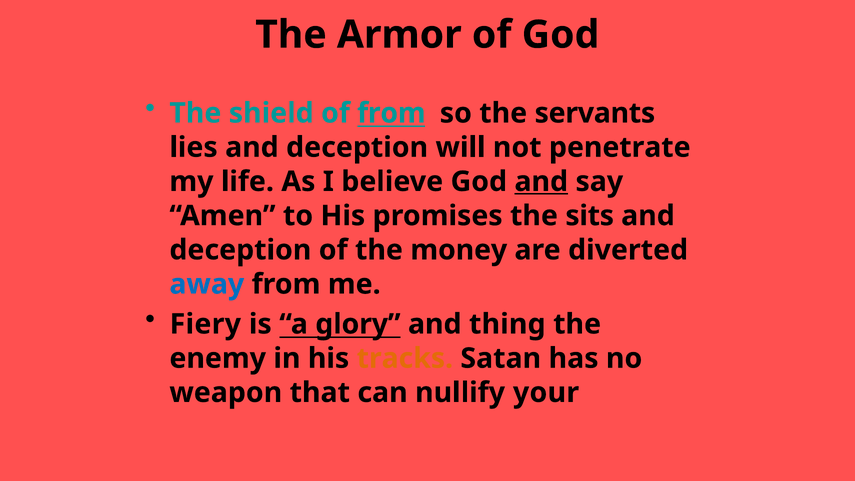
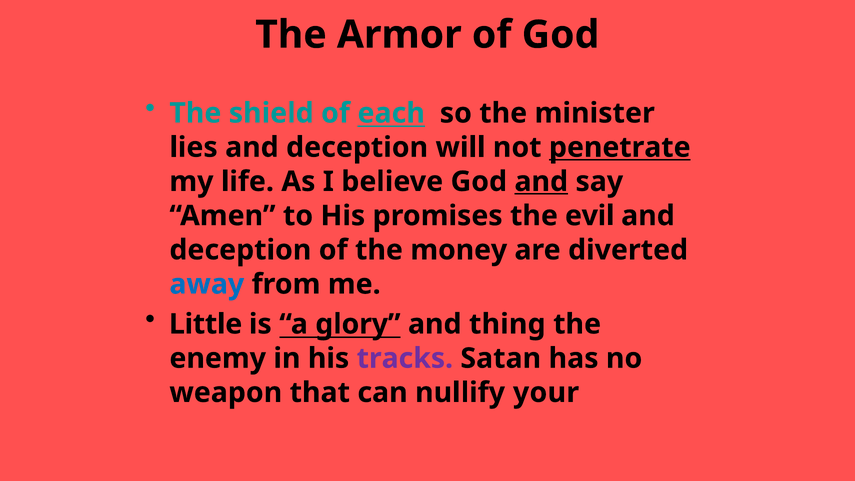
of from: from -> each
servants: servants -> minister
penetrate underline: none -> present
sits: sits -> evil
Fiery: Fiery -> Little
tracks colour: orange -> purple
